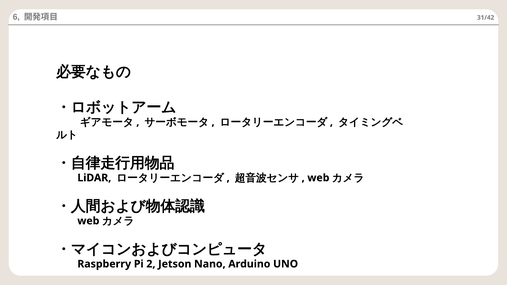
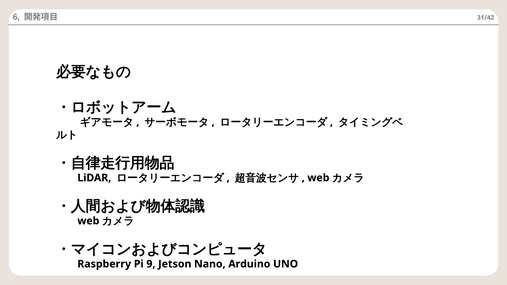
2: 2 -> 9
